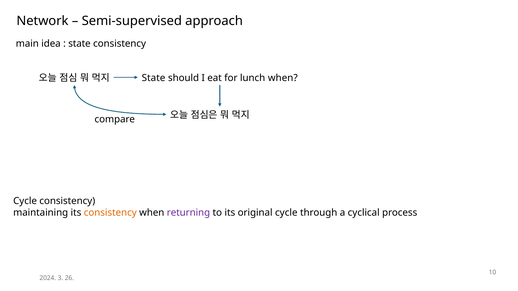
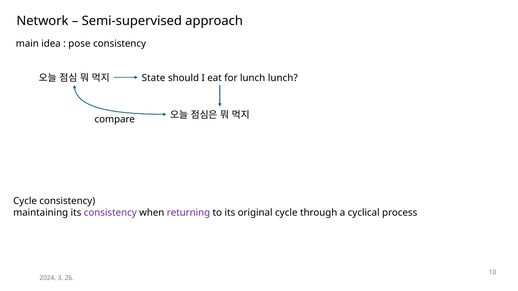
state at (79, 44): state -> pose
lunch when: when -> lunch
consistency at (110, 213) colour: orange -> purple
